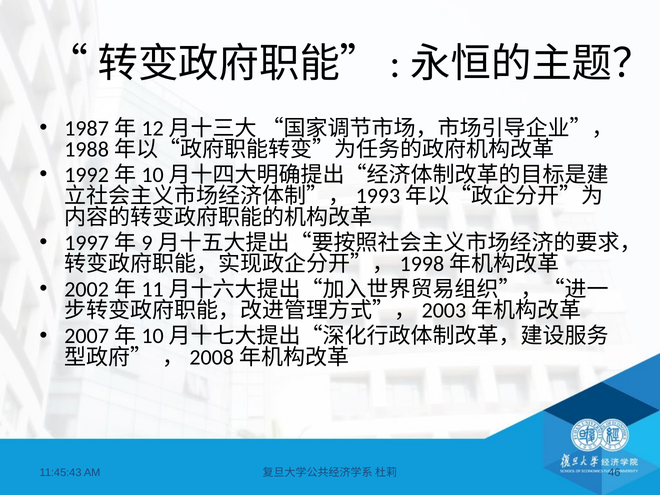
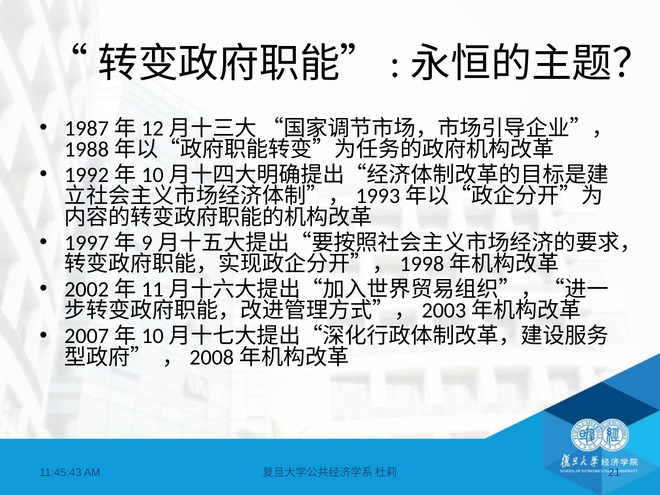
46: 46 -> 21
